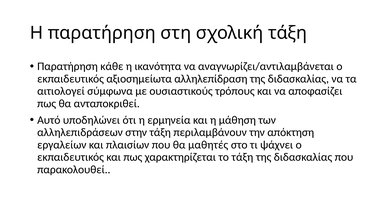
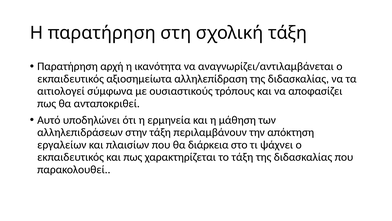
κάθε: κάθε -> αρχή
μαθητές: μαθητές -> διάρκεια
